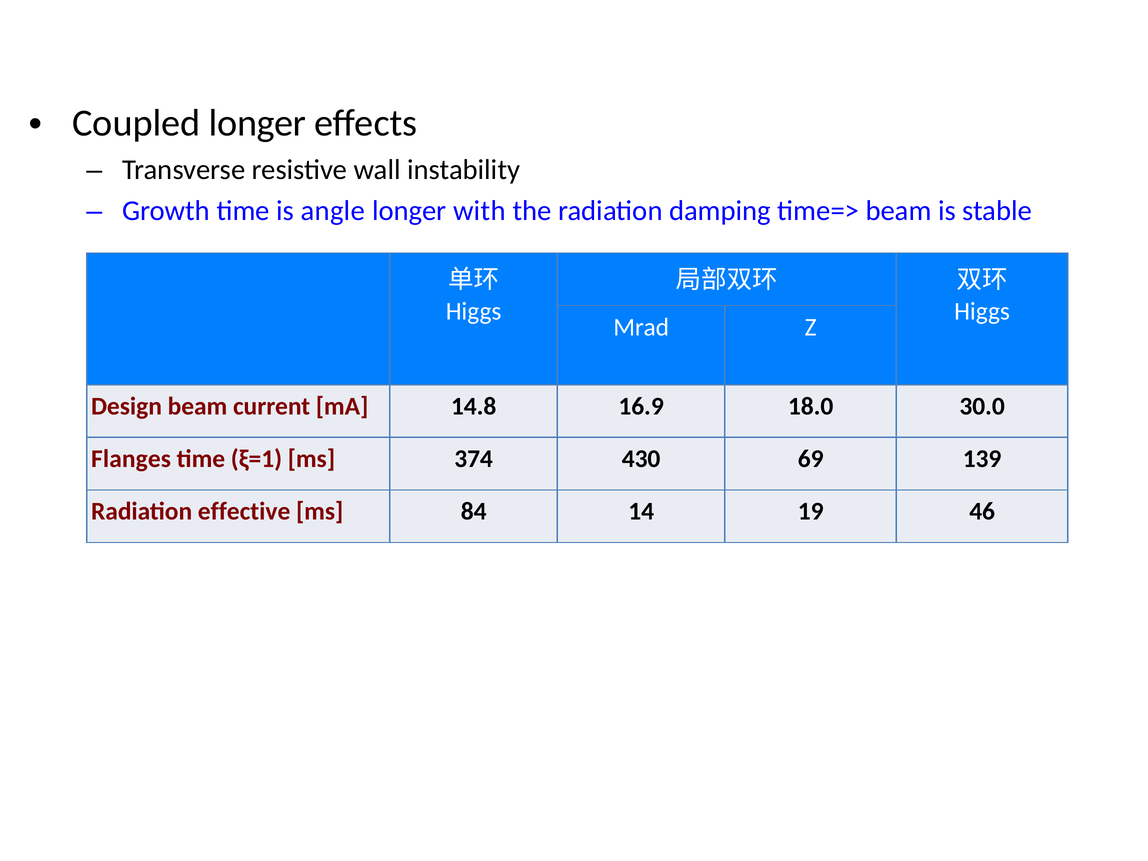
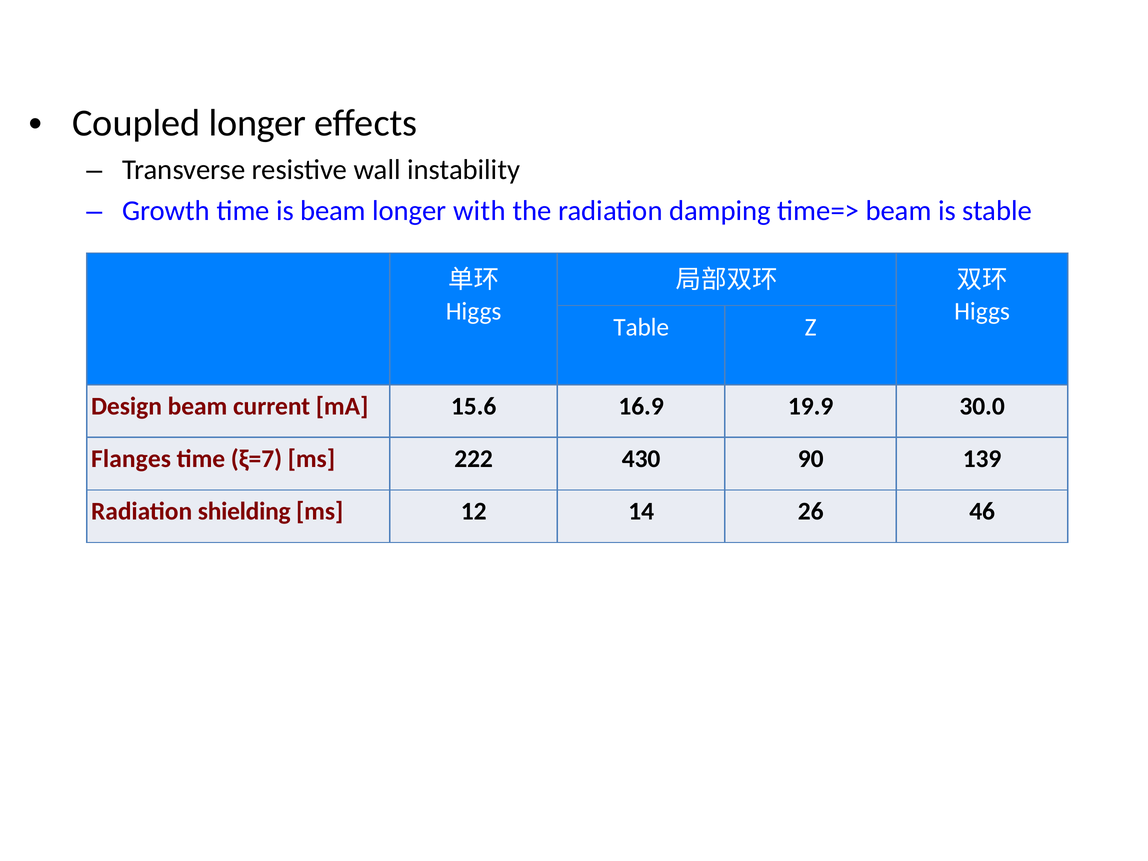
is angle: angle -> beam
Mrad: Mrad -> Table
14.8: 14.8 -> 15.6
18.0: 18.0 -> 19.9
ξ=1: ξ=1 -> ξ=7
374: 374 -> 222
69: 69 -> 90
effective: effective -> shielding
84: 84 -> 12
19: 19 -> 26
